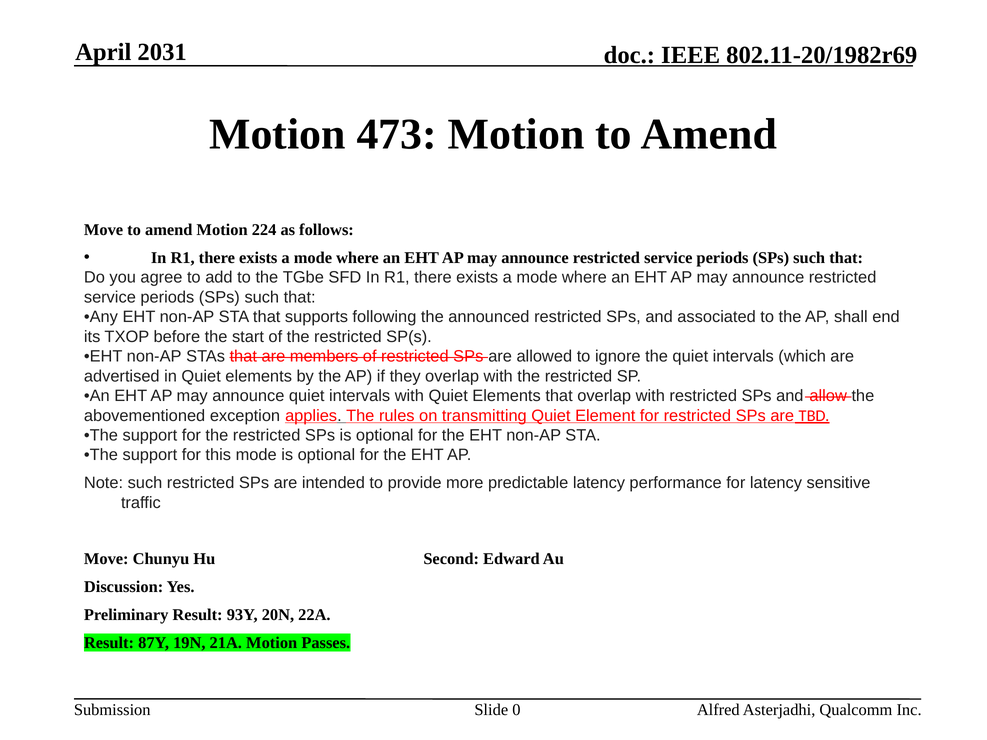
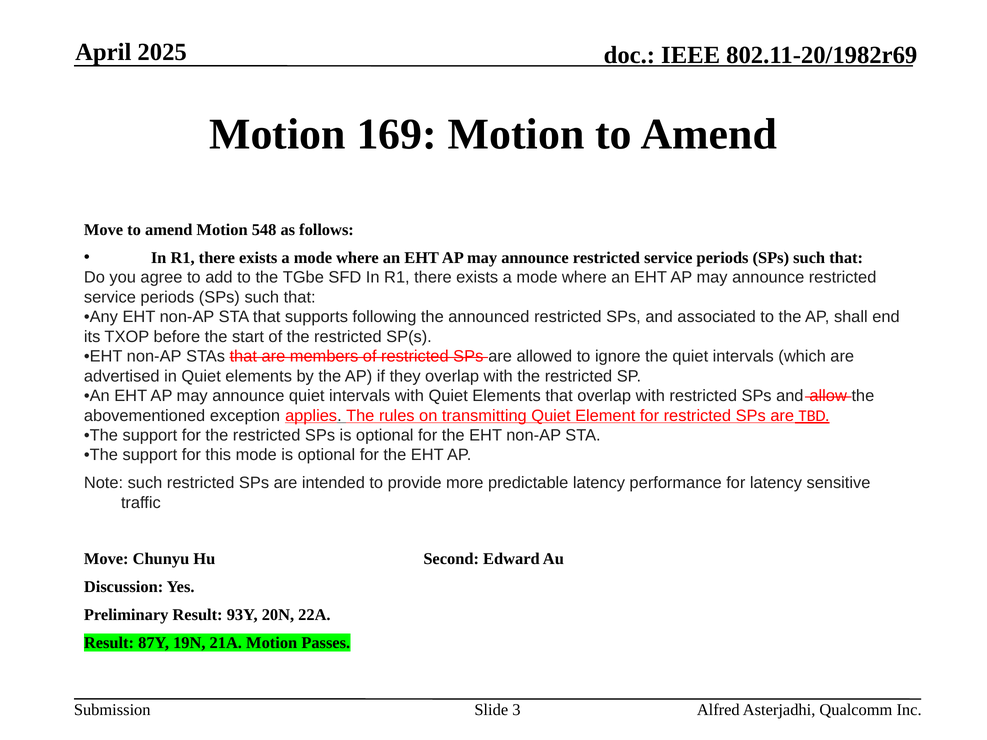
2031: 2031 -> 2025
473: 473 -> 169
224: 224 -> 548
0: 0 -> 3
